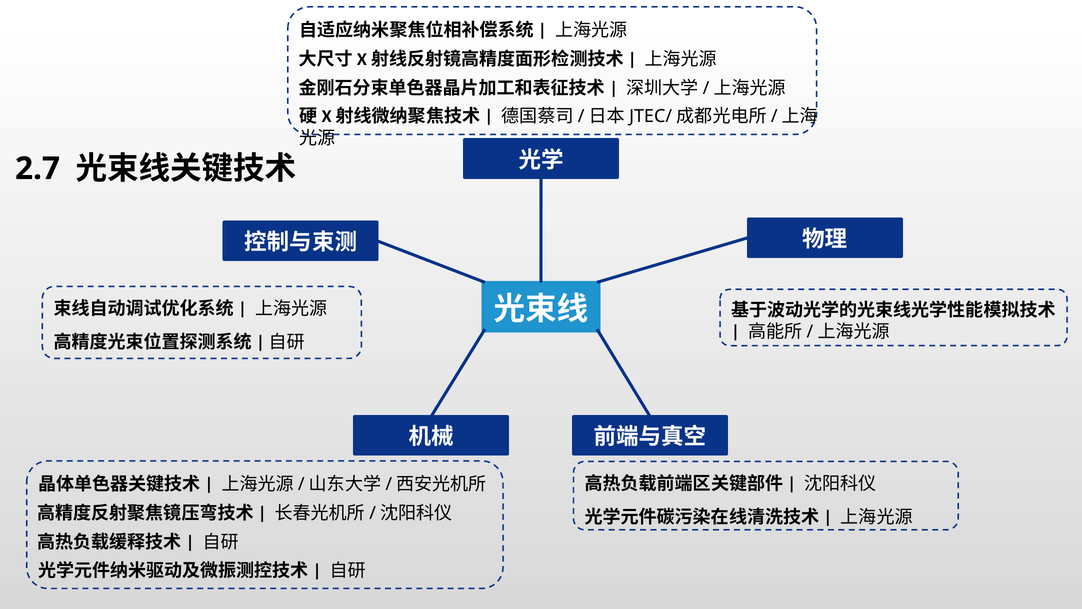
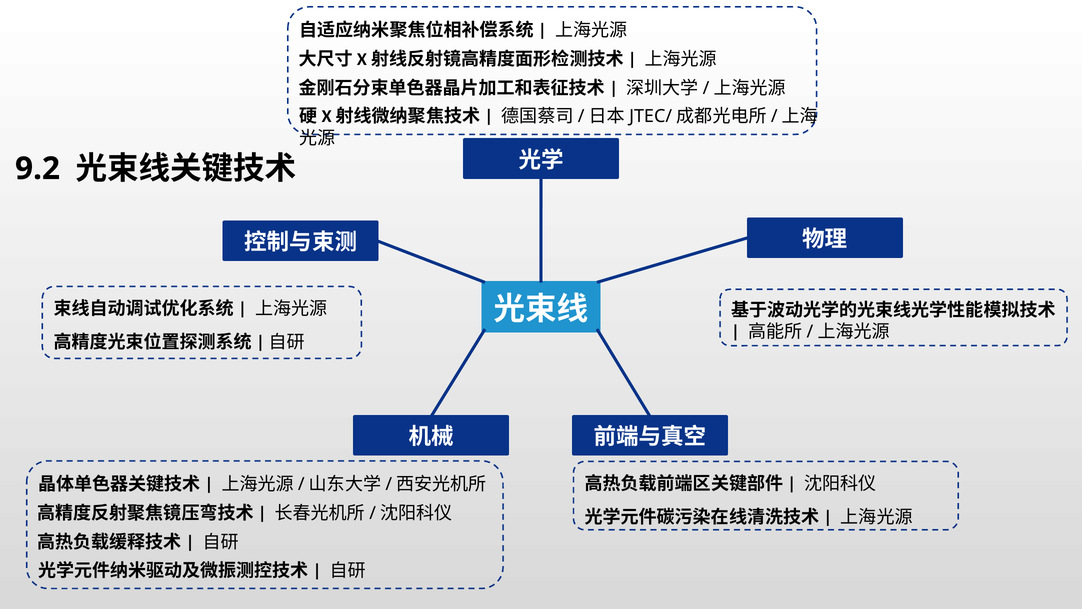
2.7: 2.7 -> 9.2
